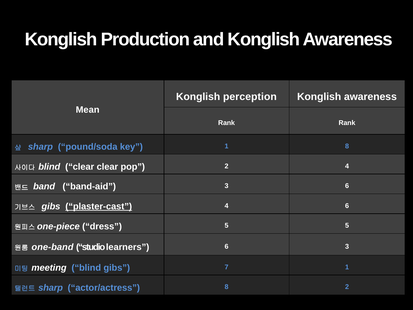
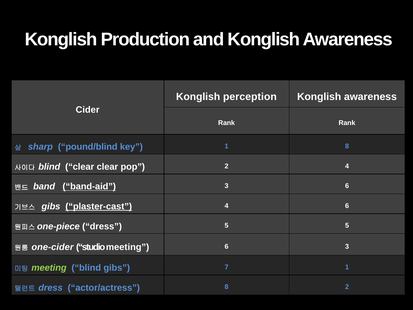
Mean: Mean -> Cider
pound/soda: pound/soda -> pound/blind
band-aid underline: none -> present
one-band: one-band -> one-cider
studio learners: learners -> meeting
meeting at (49, 268) colour: white -> light green
sharp at (51, 287): sharp -> dress
